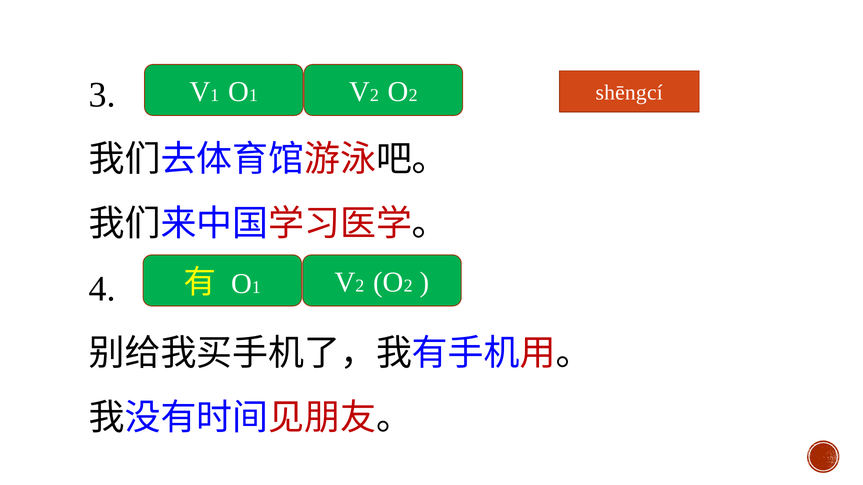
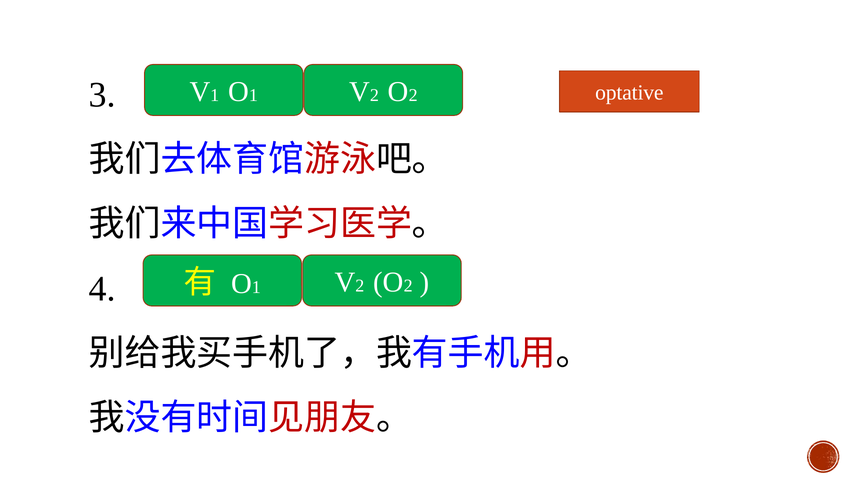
shēngcí: shēngcí -> optative
